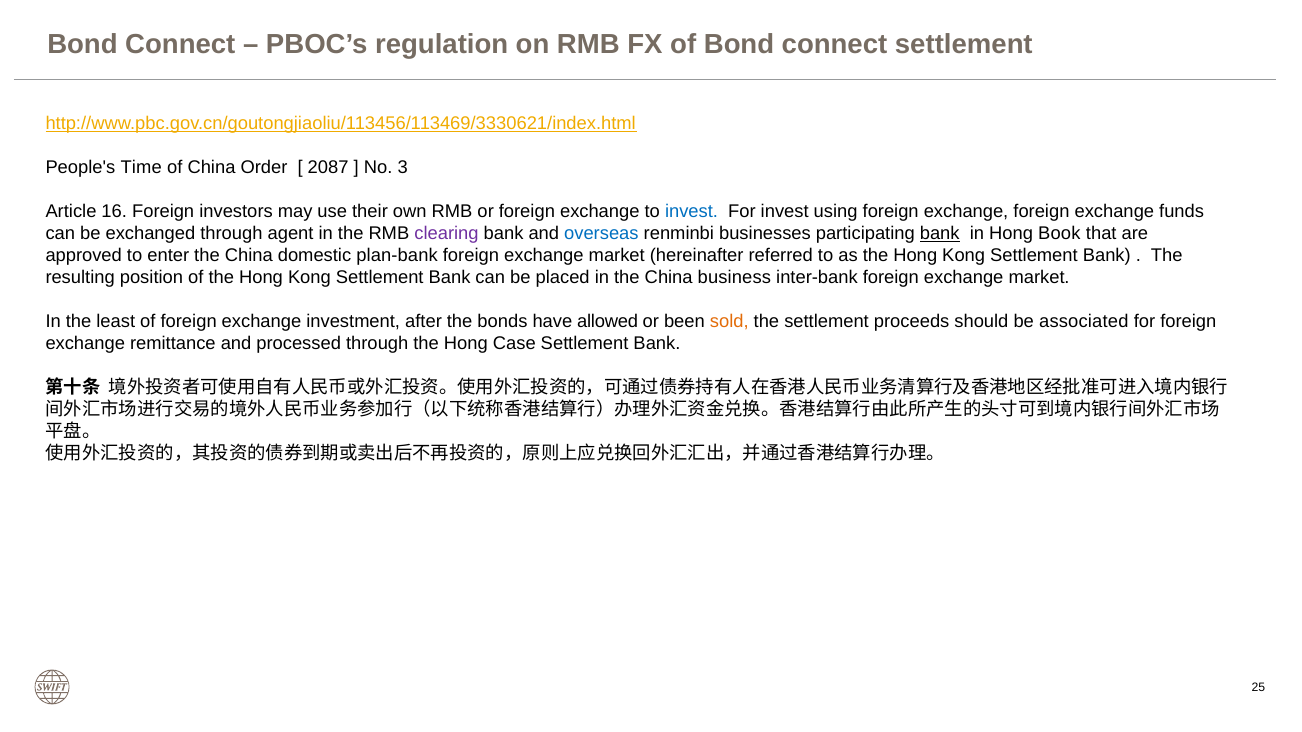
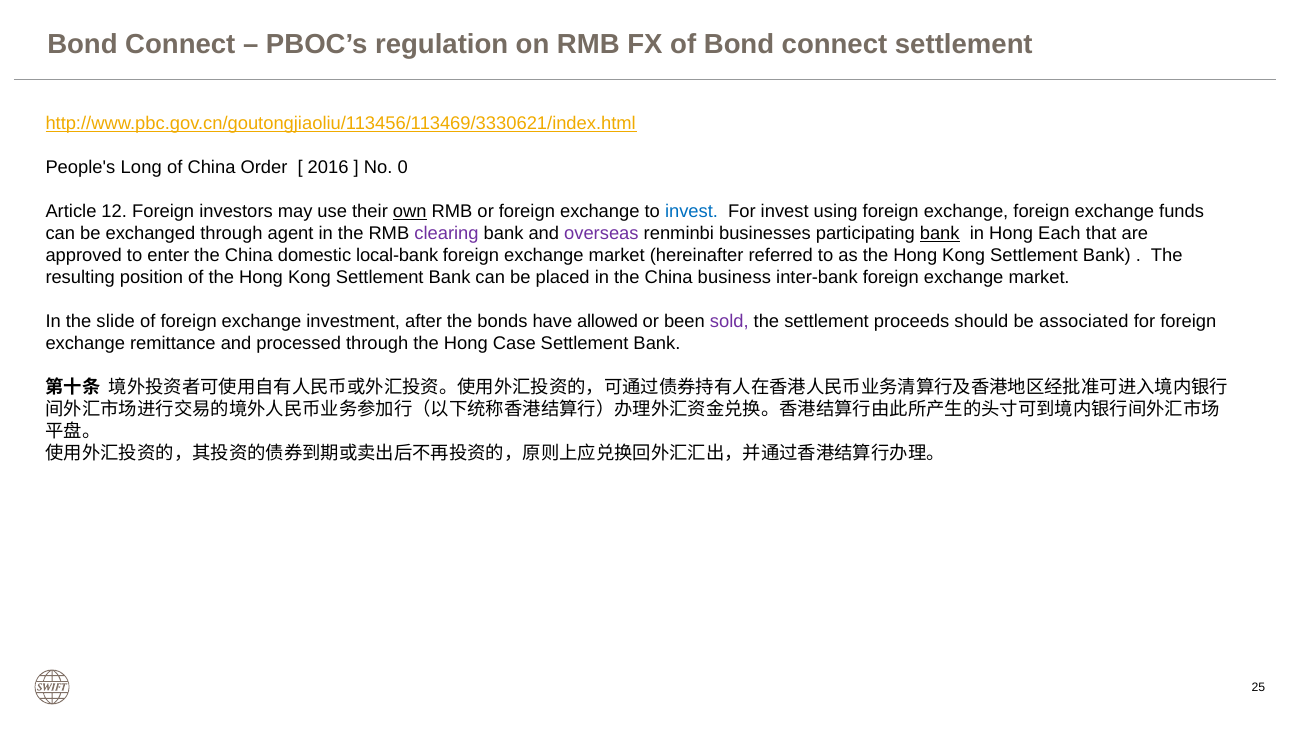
Time: Time -> Long
2087: 2087 -> 2016
3: 3 -> 0
16: 16 -> 12
own underline: none -> present
overseas colour: blue -> purple
Book: Book -> Each
plan-bank: plan-bank -> local-bank
least: least -> slide
sold colour: orange -> purple
